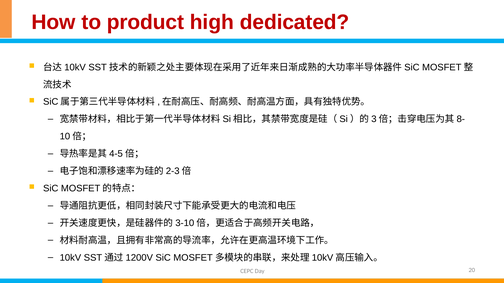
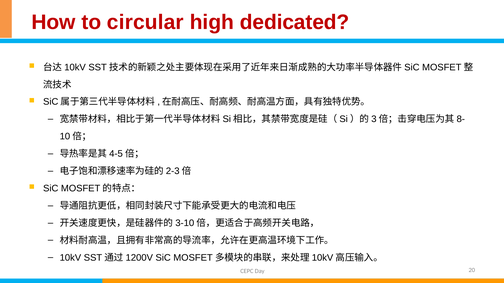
product: product -> circular
